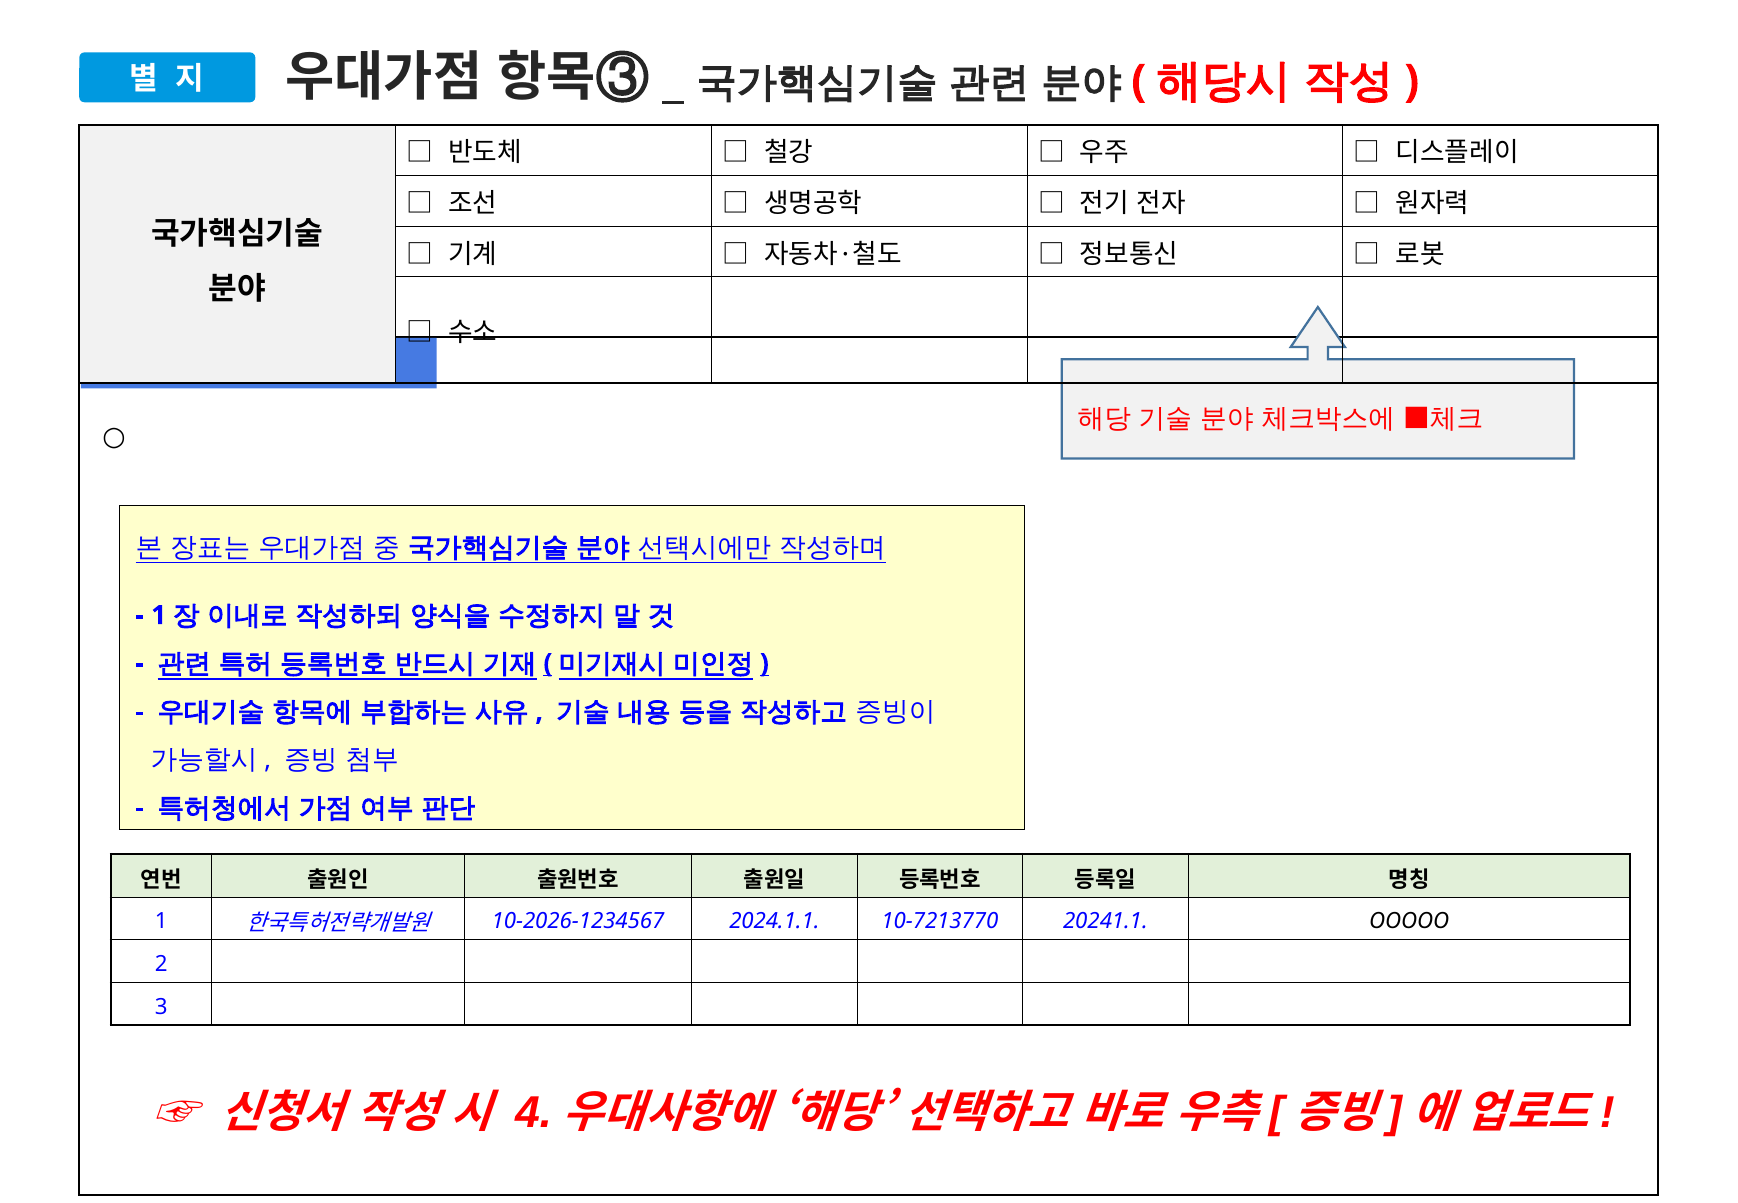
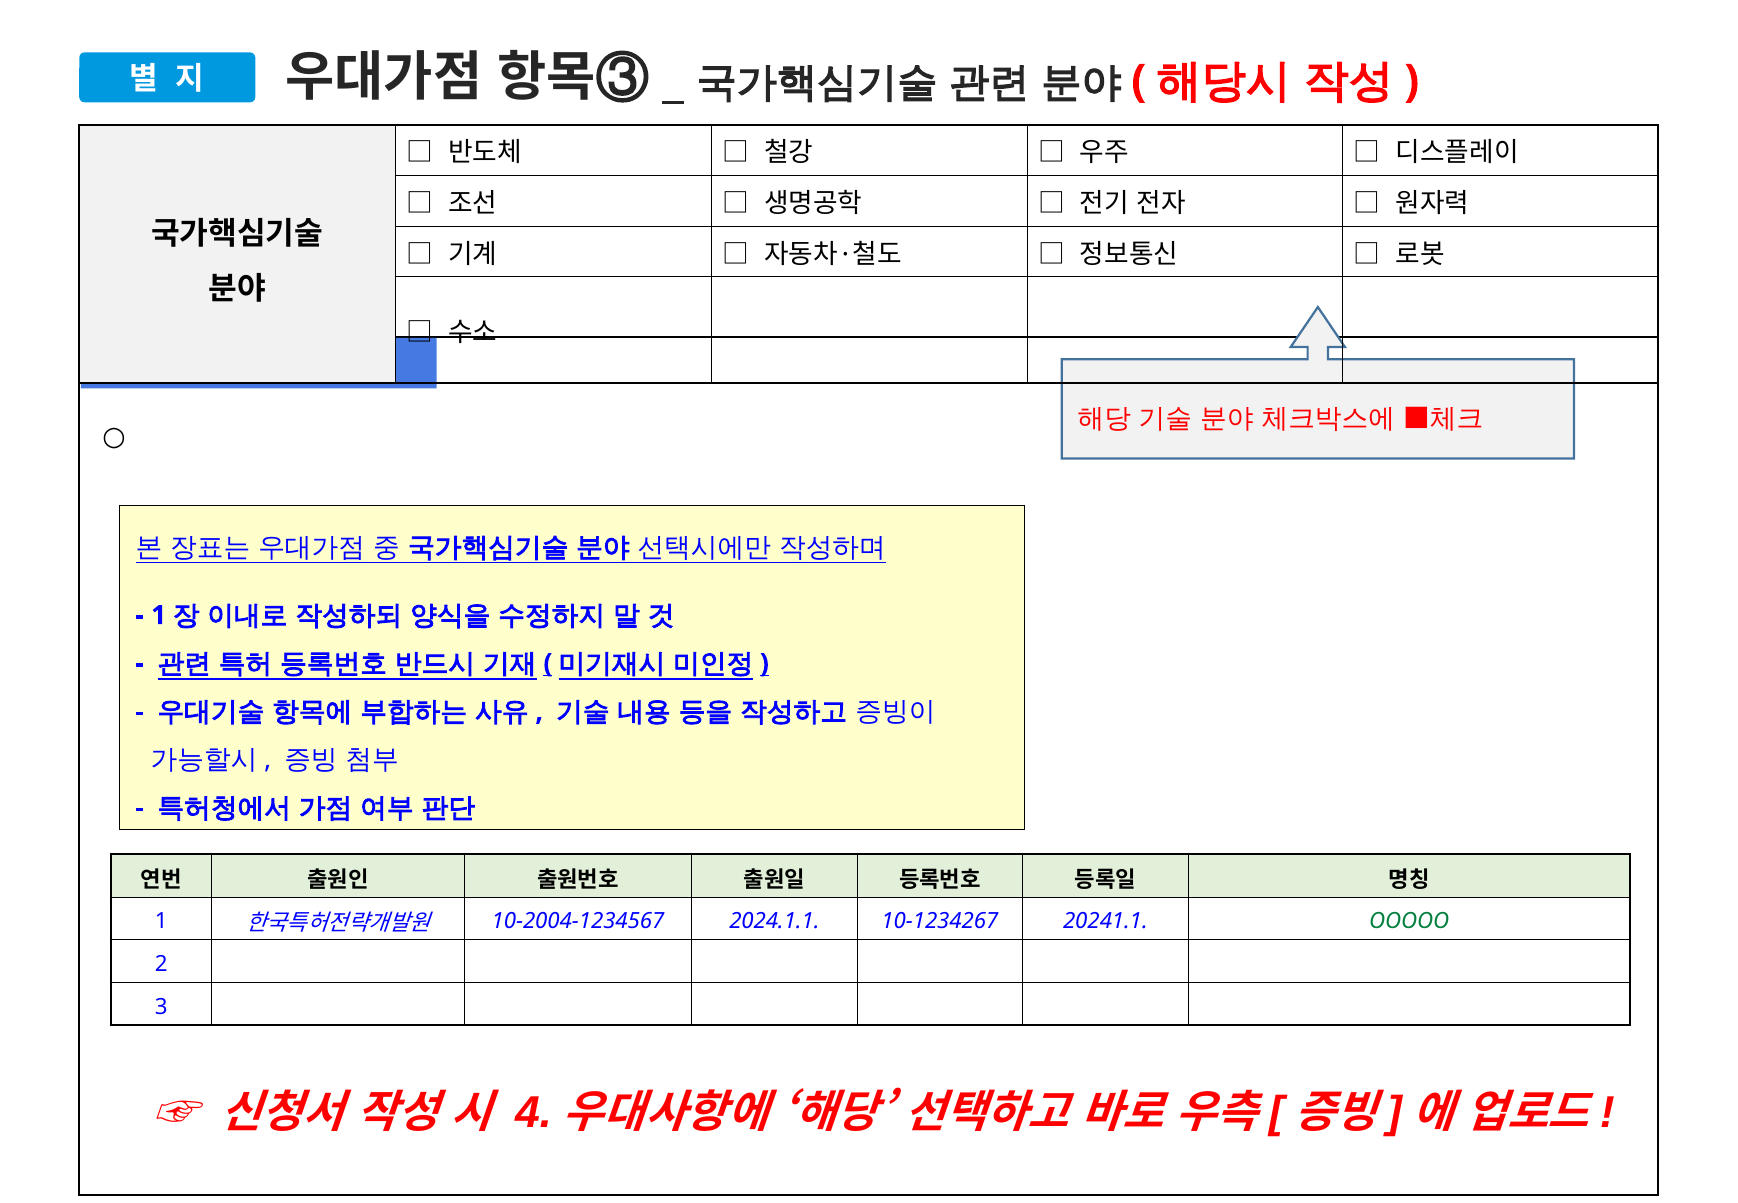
10-2026-1234567: 10-2026-1234567 -> 10-2004-1234567
10-7213770: 10-7213770 -> 10-1234267
OOOOO colour: black -> green
